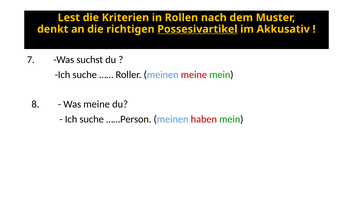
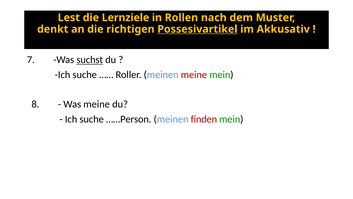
Kriterien: Kriterien -> Lernziele
suchst underline: none -> present
haben: haben -> finden
